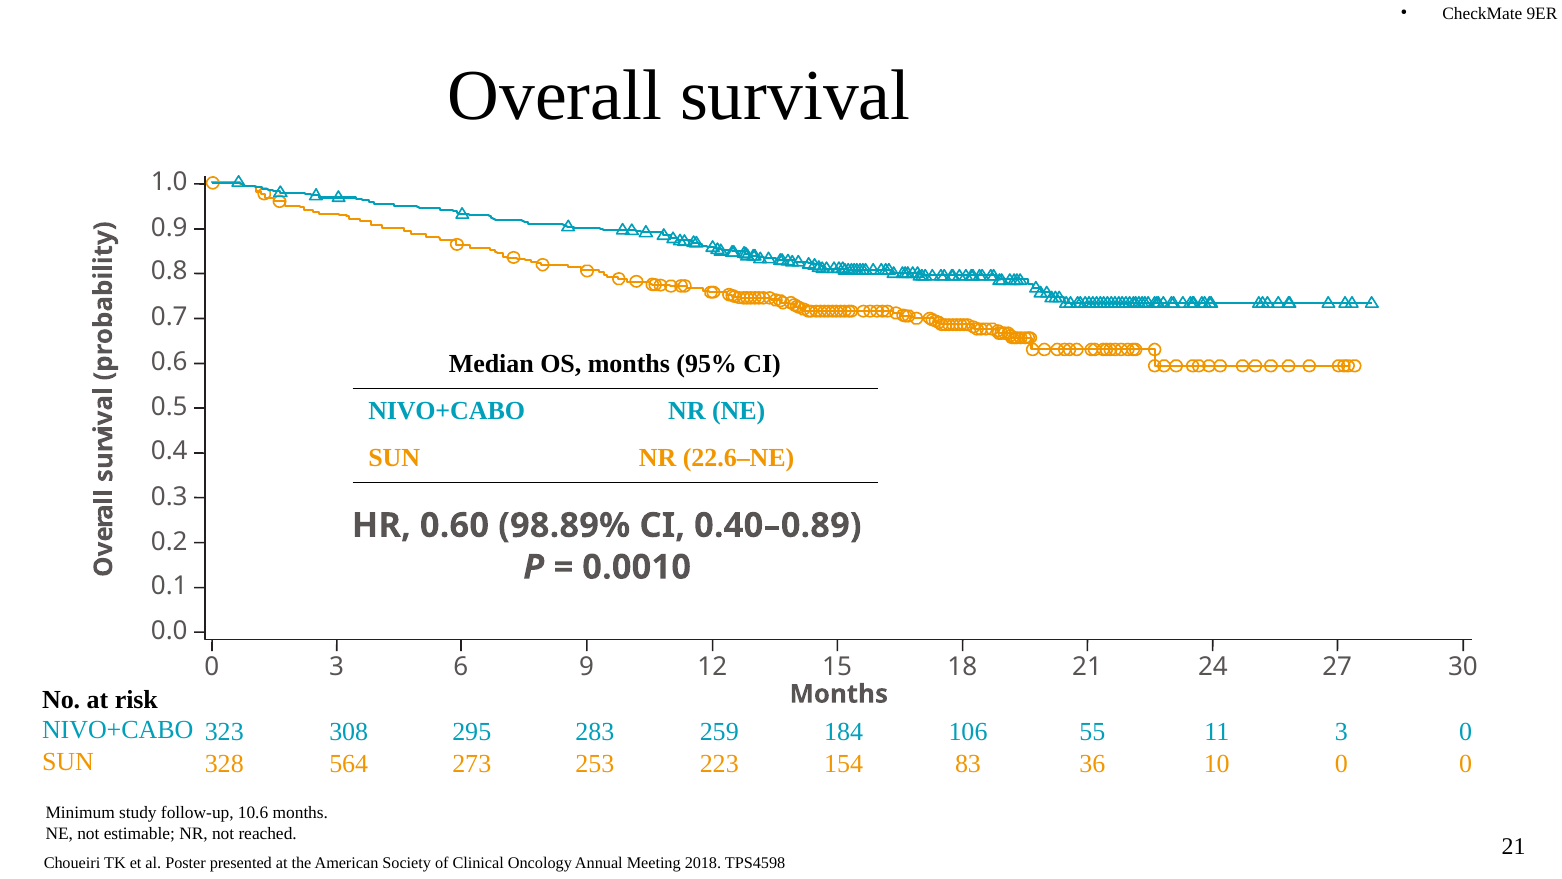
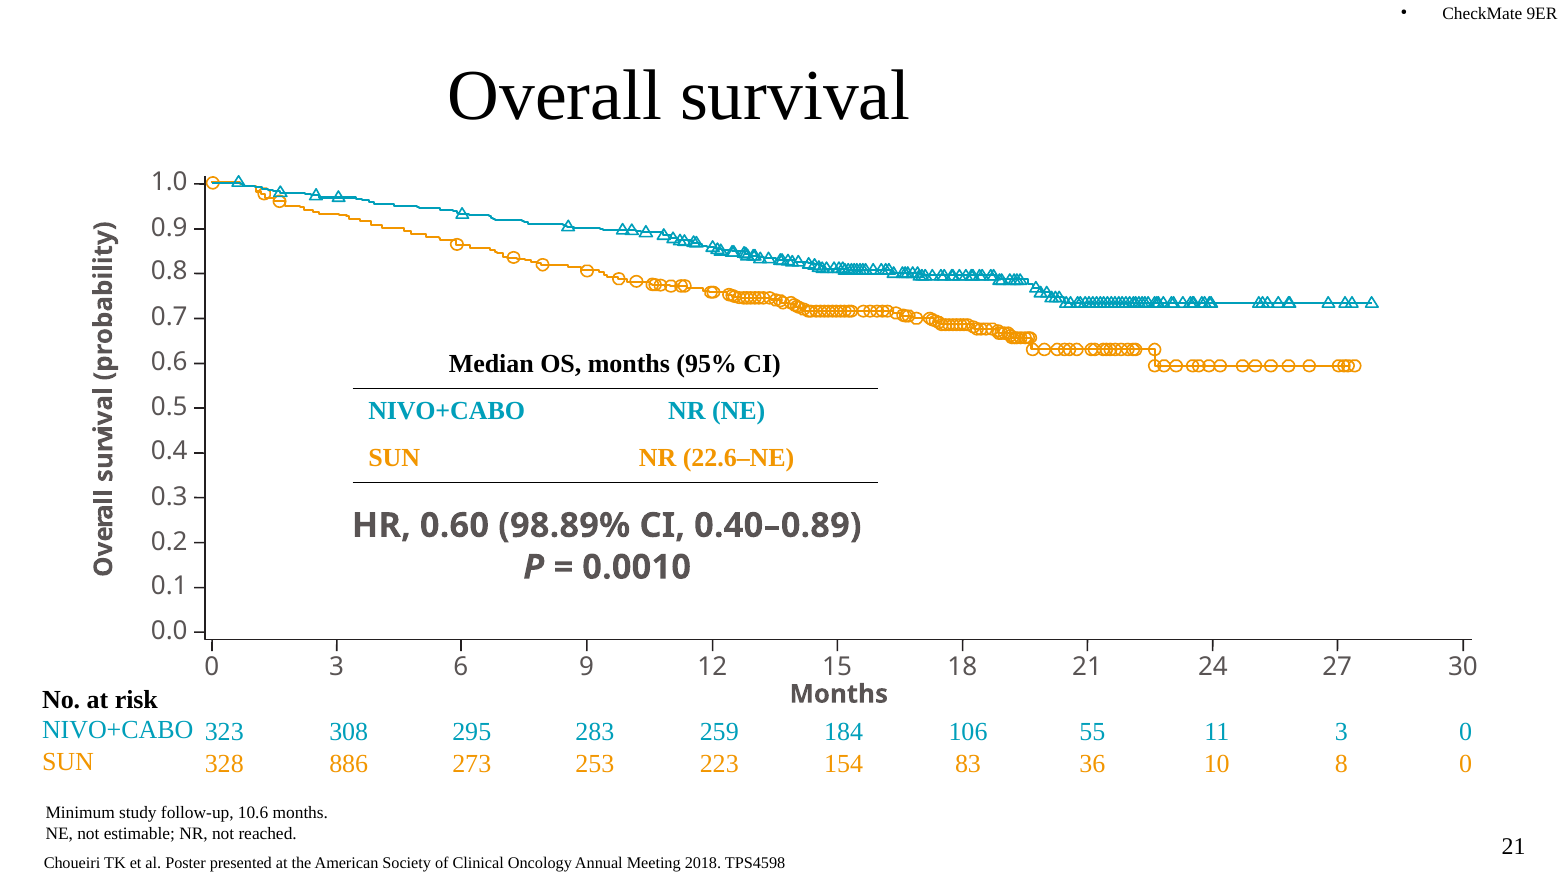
564: 564 -> 886
10 0: 0 -> 8
